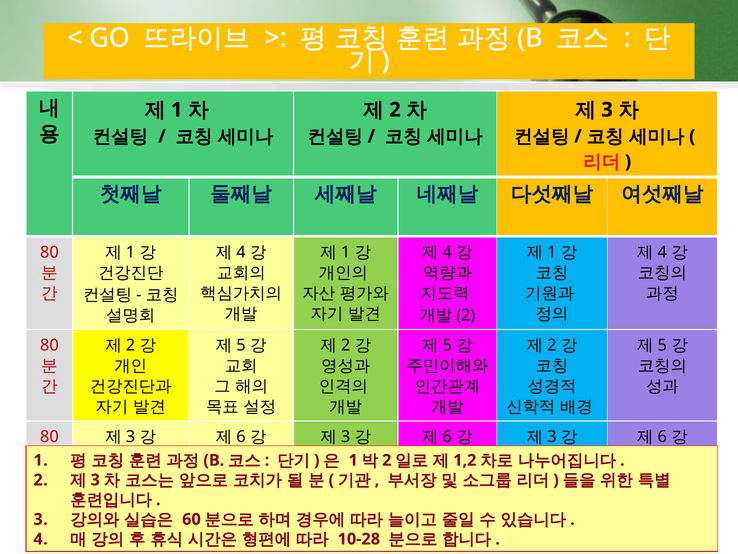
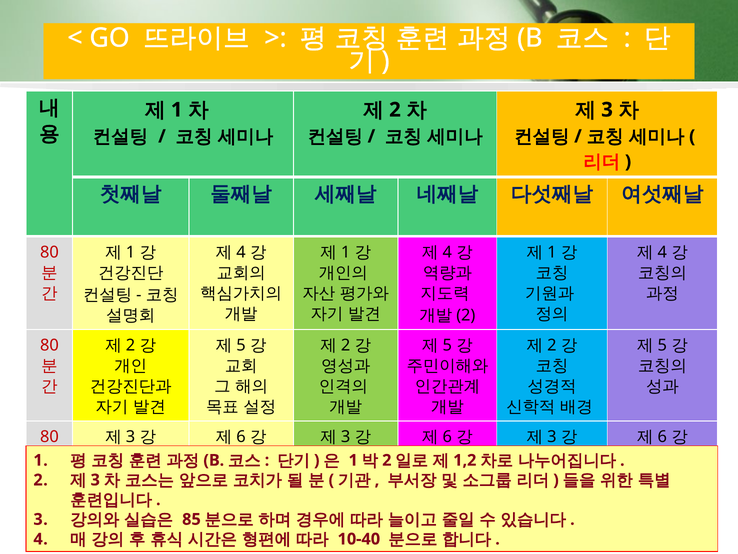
60: 60 -> 85
10-28: 10-28 -> 10-40
